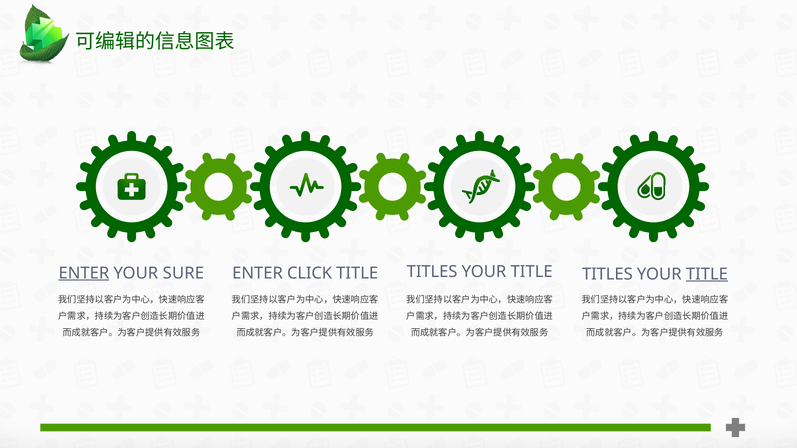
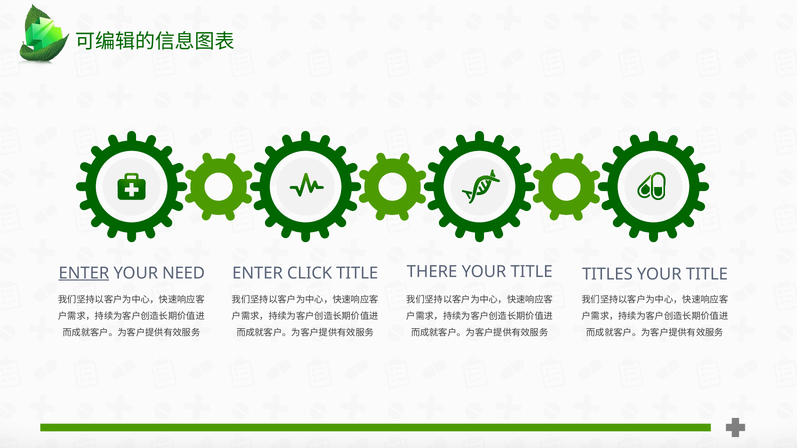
TITLES at (432, 272): TITLES -> THERE
SURE: SURE -> NEED
TITLE at (707, 274) underline: present -> none
